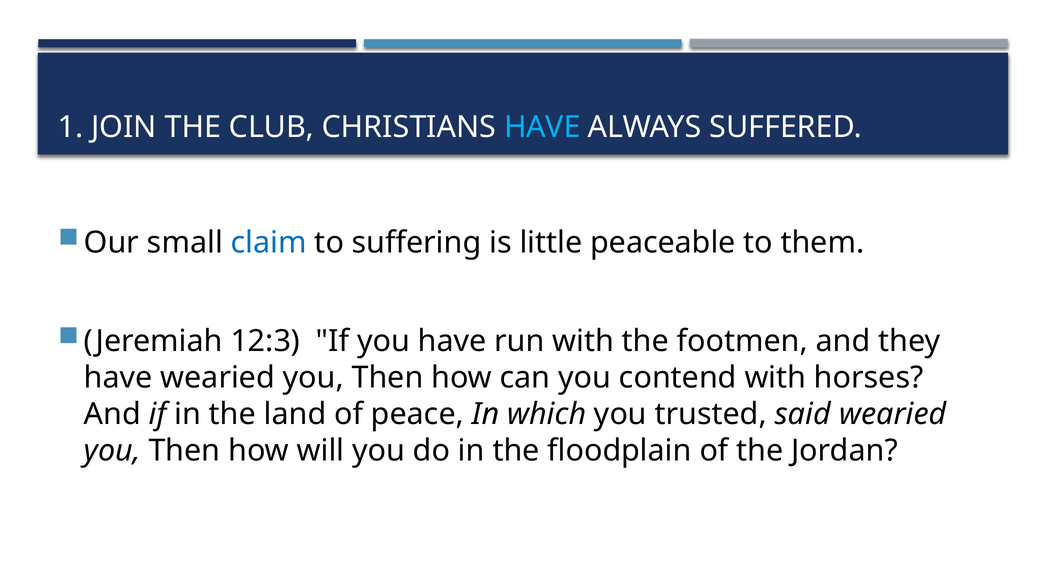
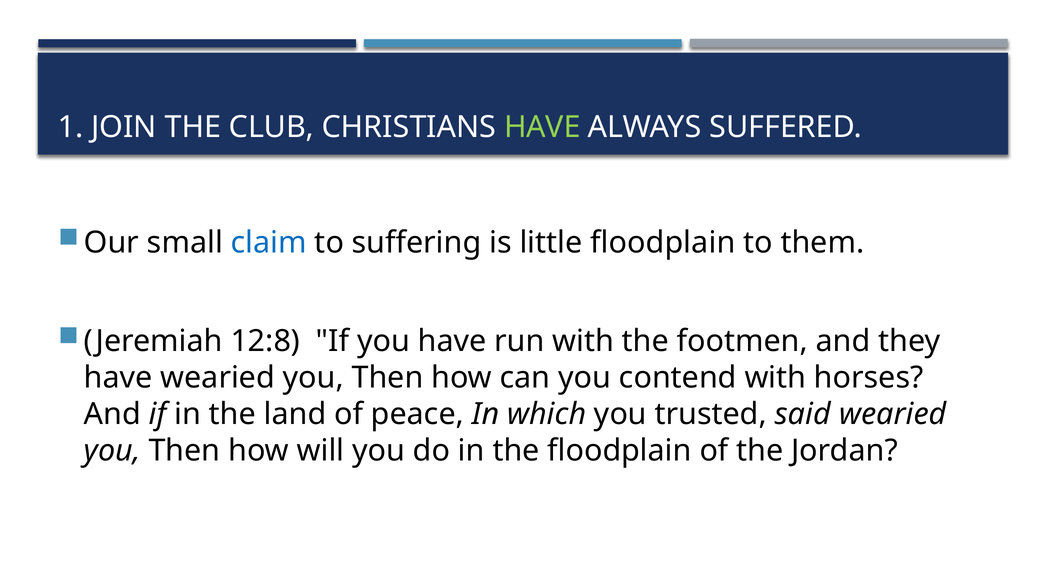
HAVE at (542, 127) colour: light blue -> light green
little peaceable: peaceable -> floodplain
12:3: 12:3 -> 12:8
